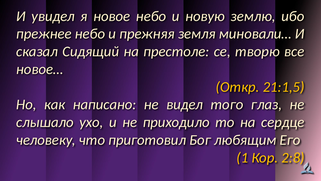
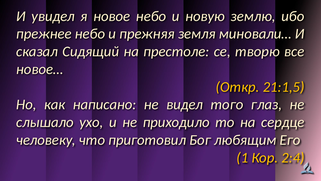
2:8: 2:8 -> 2:4
